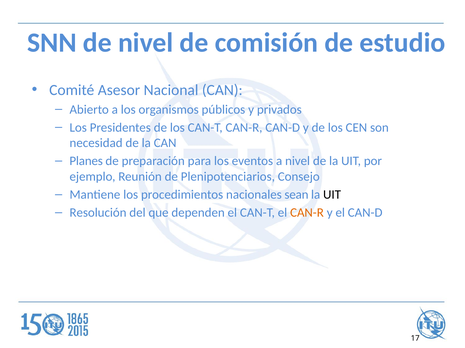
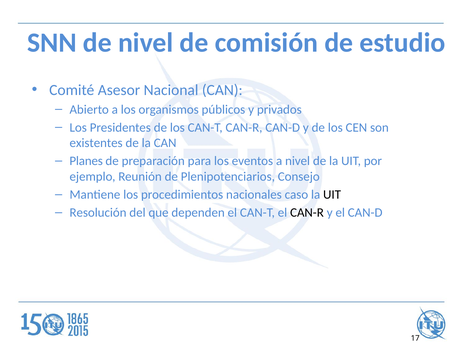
necesidad: necesidad -> existentes
sean: sean -> caso
CAN-R at (307, 213) colour: orange -> black
